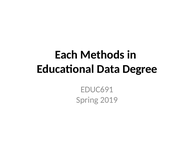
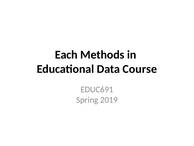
Degree: Degree -> Course
